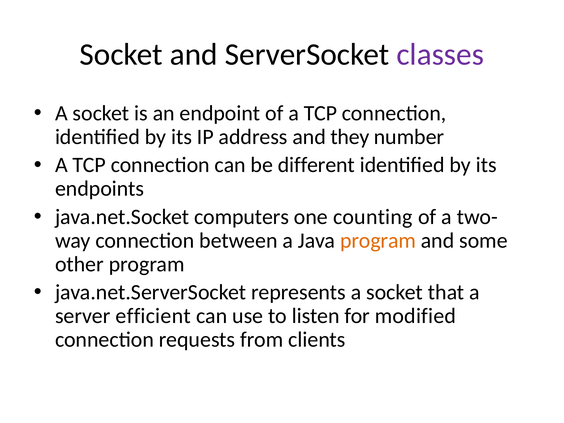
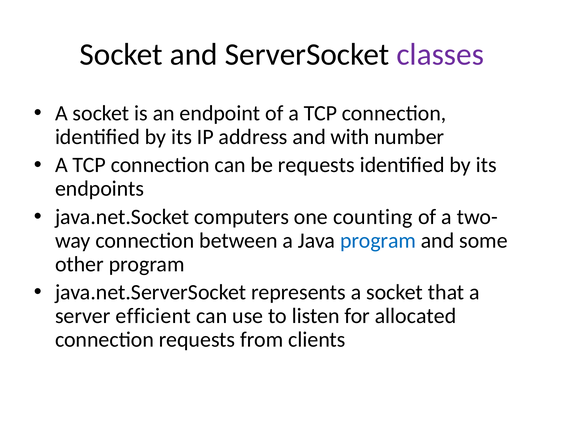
they: they -> with
be different: different -> requests
program at (378, 240) colour: orange -> blue
modified: modified -> allocated
